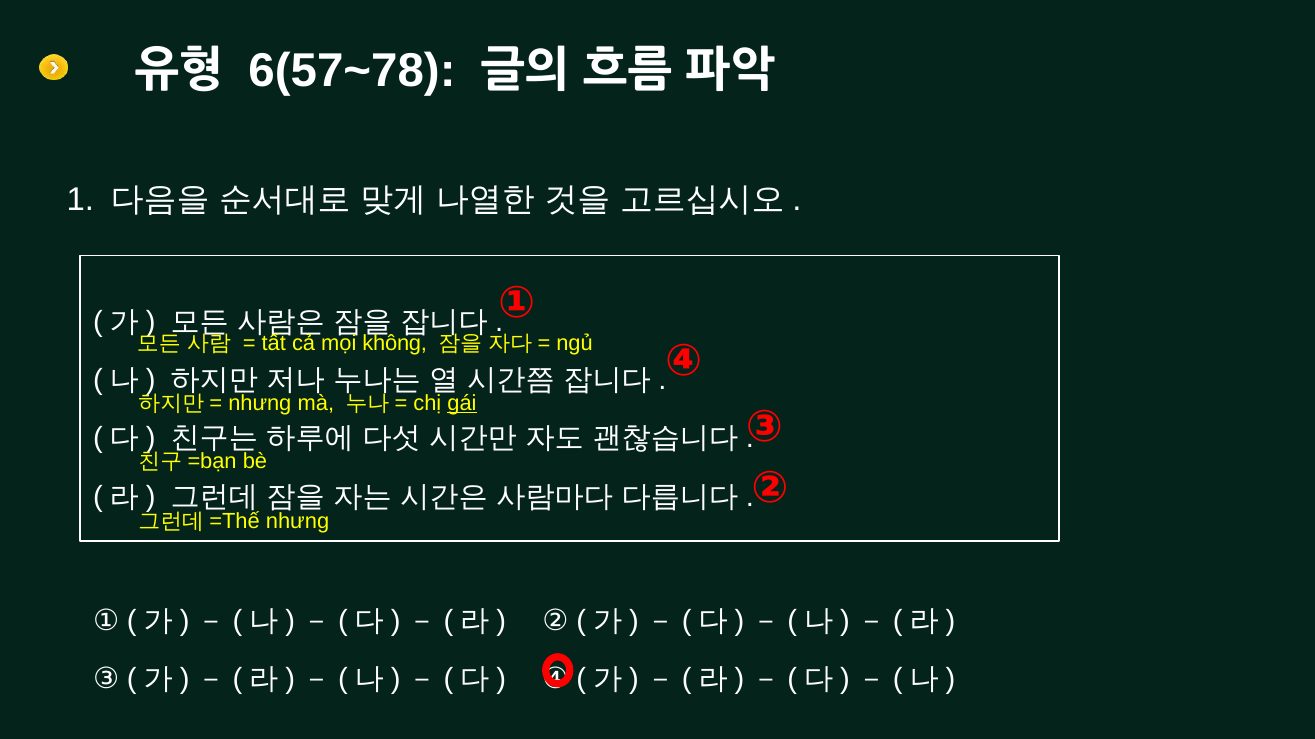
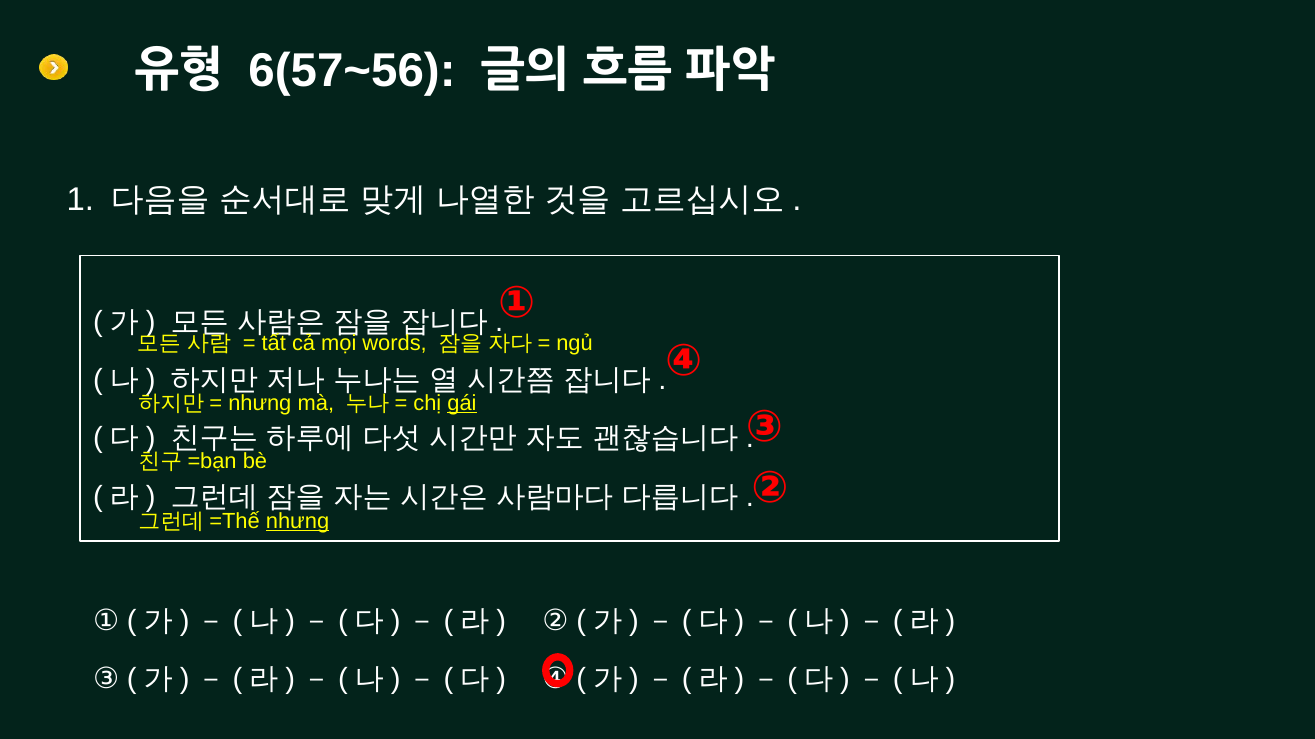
6(57~78: 6(57~78 -> 6(57~56
không: không -> words
nhưng at (298, 522) underline: none -> present
